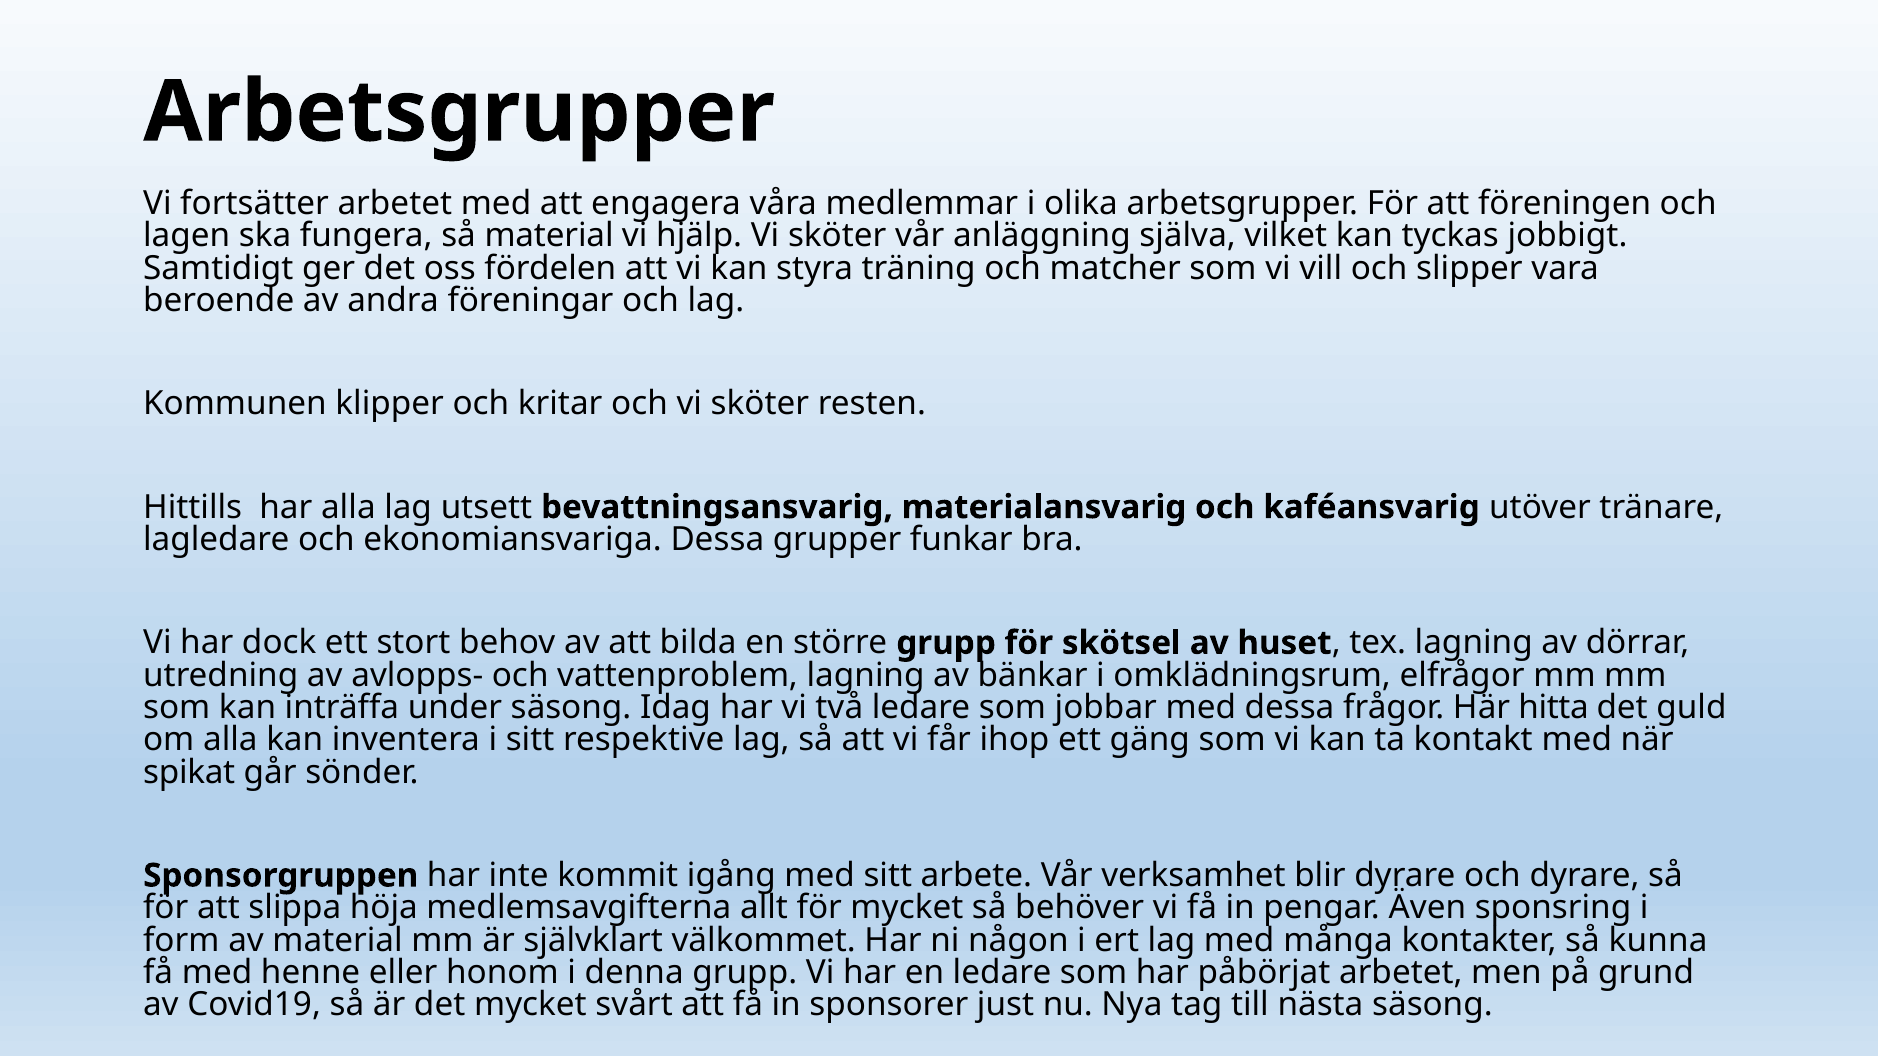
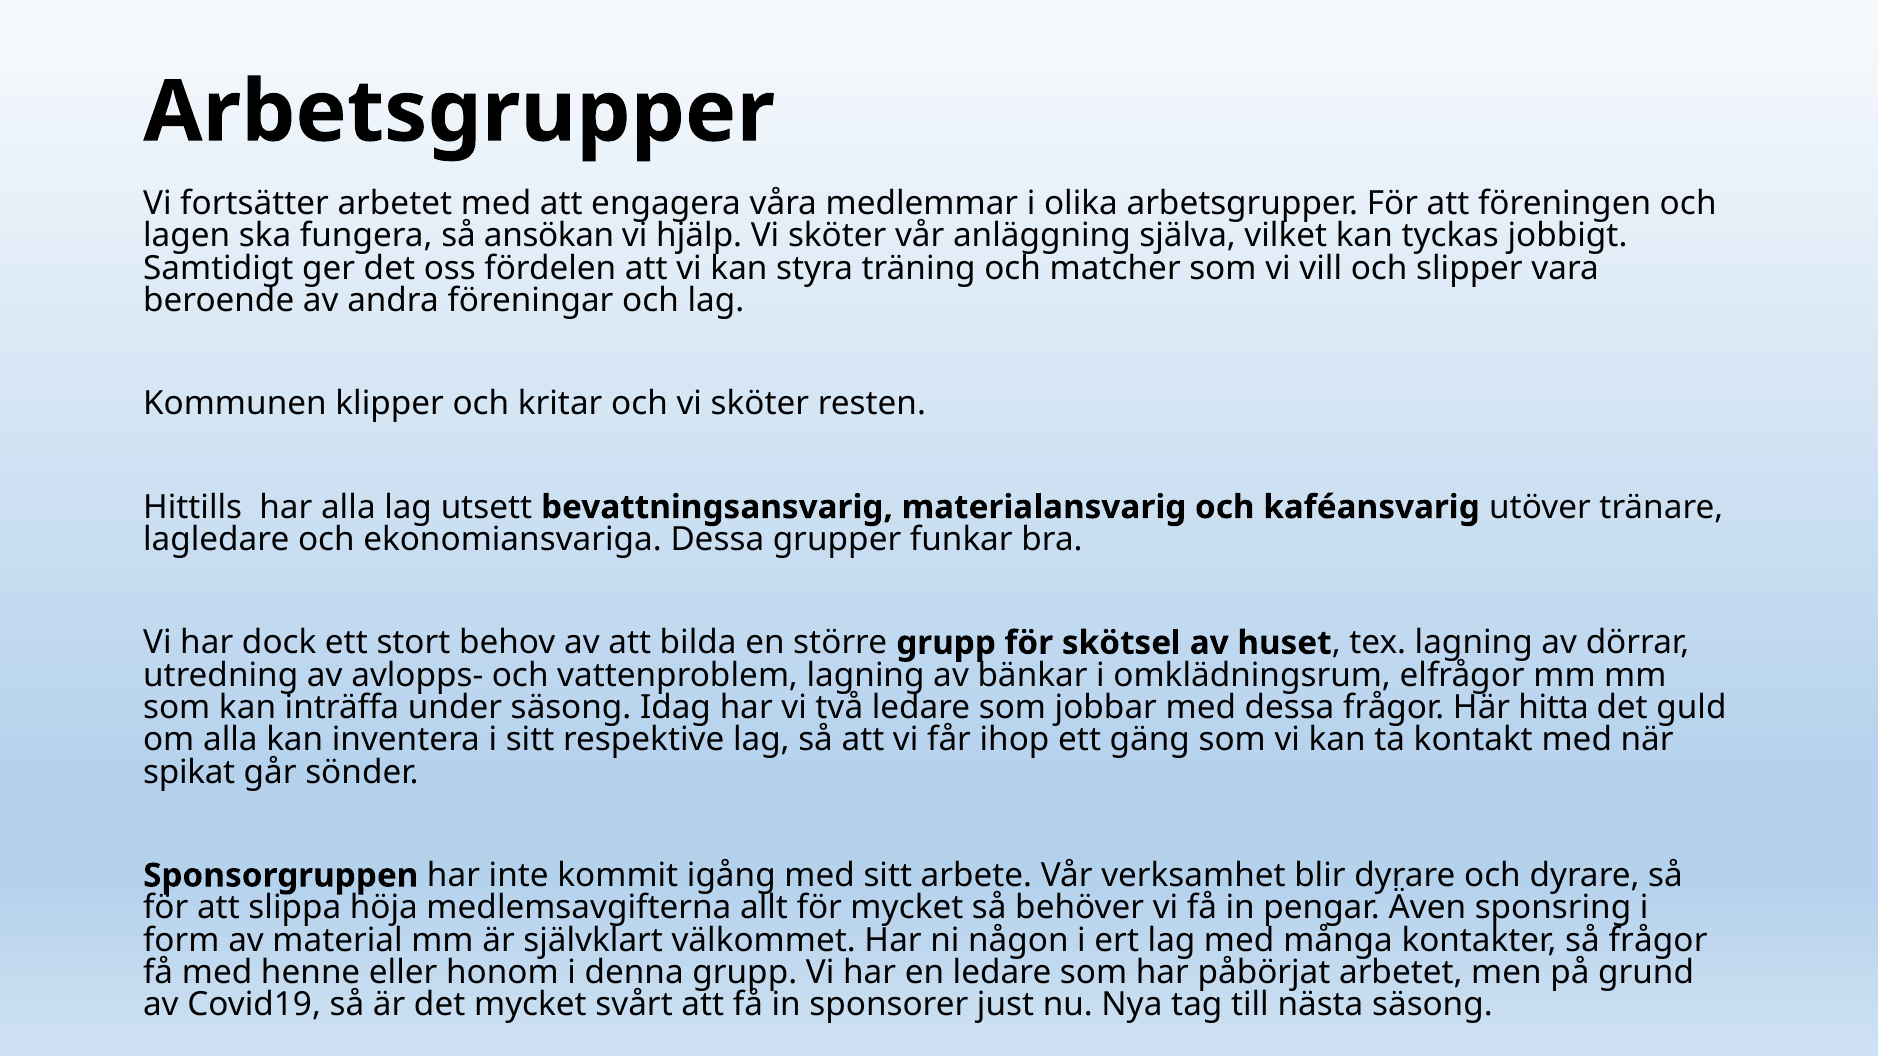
så material: material -> ansökan
så kunna: kunna -> frågor
